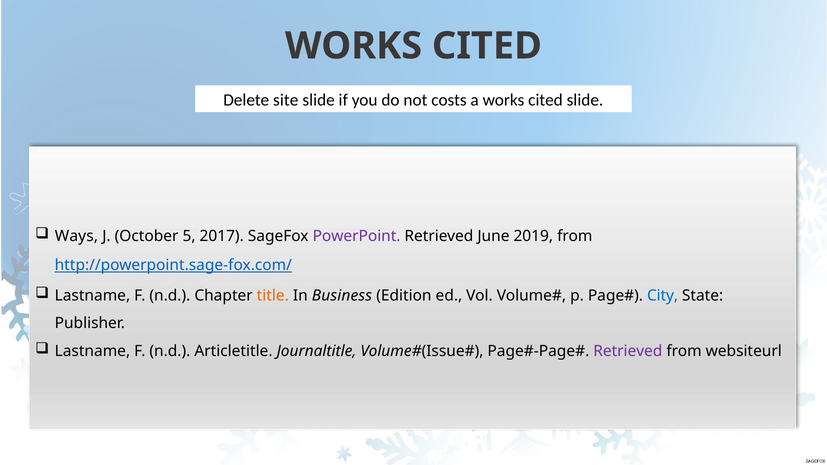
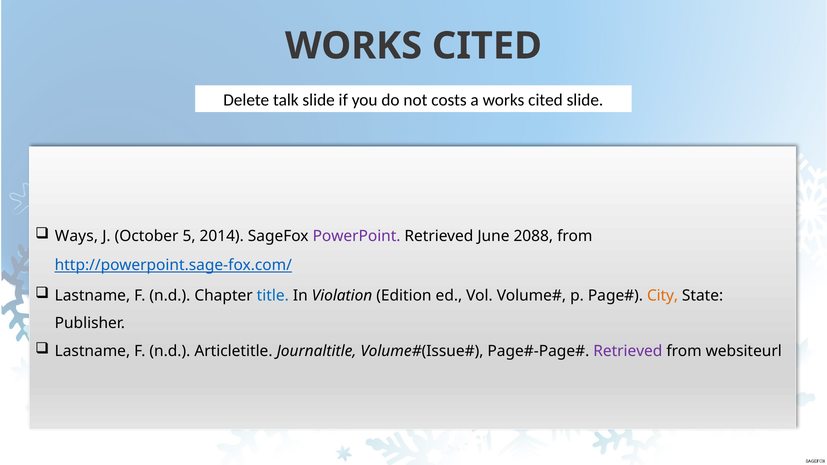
site: site -> talk
2017: 2017 -> 2014
2019: 2019 -> 2088
title colour: orange -> blue
Business: Business -> Violation
City colour: blue -> orange
